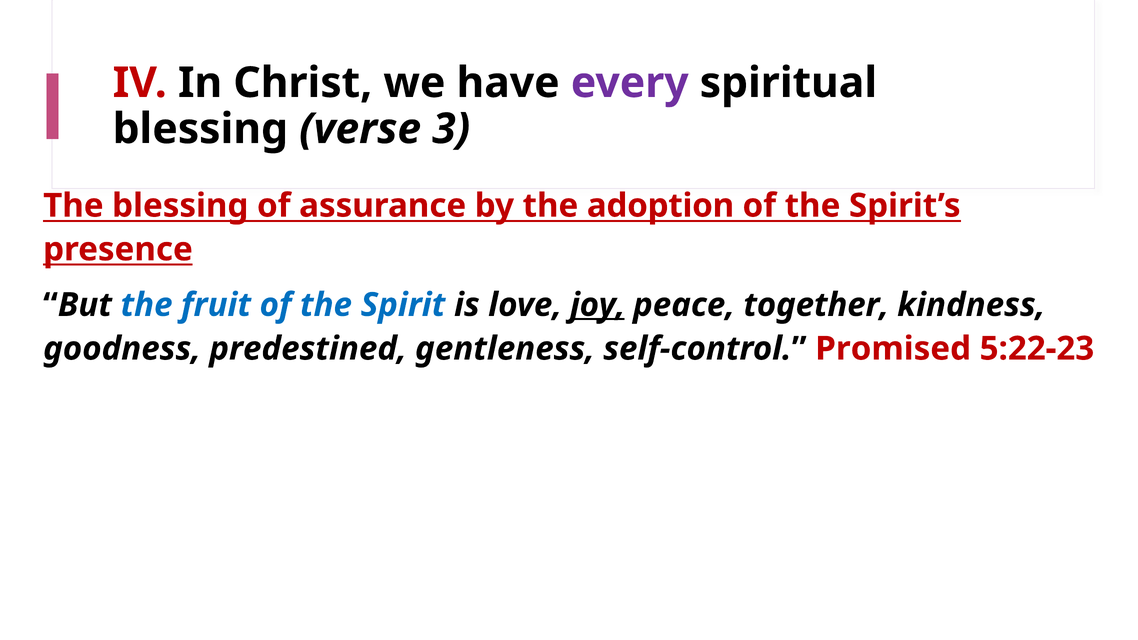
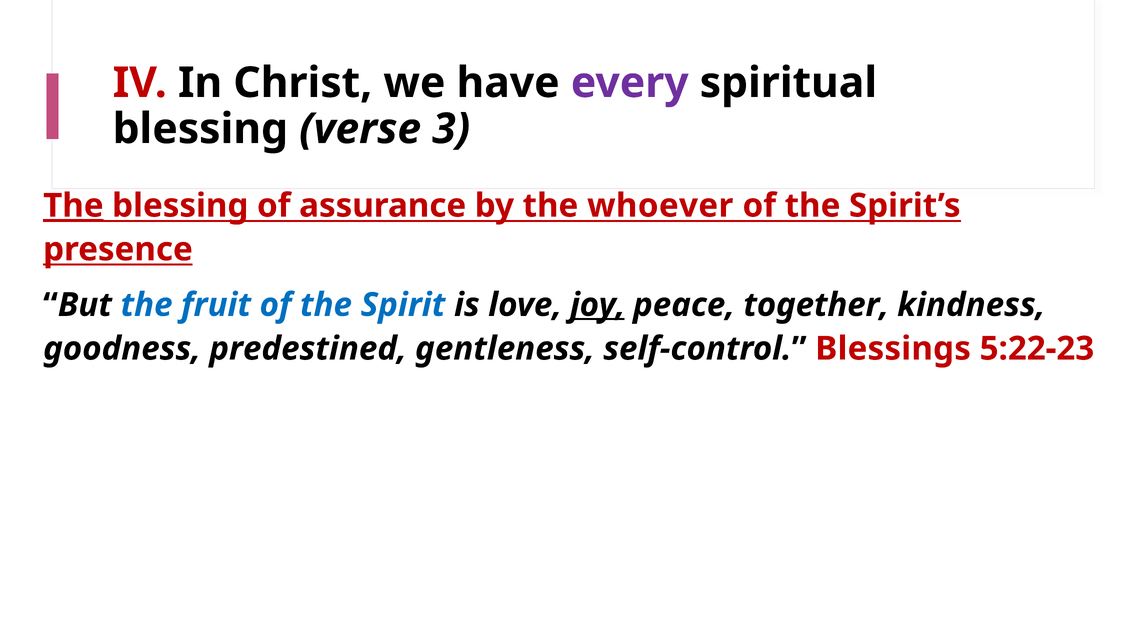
The at (73, 206) underline: none -> present
adoption: adoption -> whoever
Promised: Promised -> Blessings
